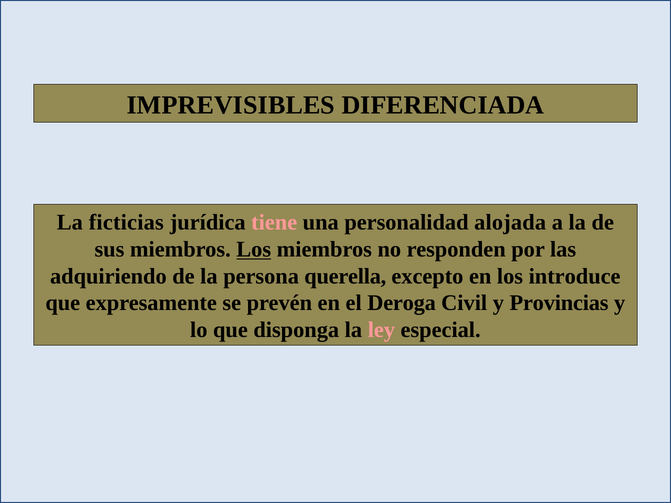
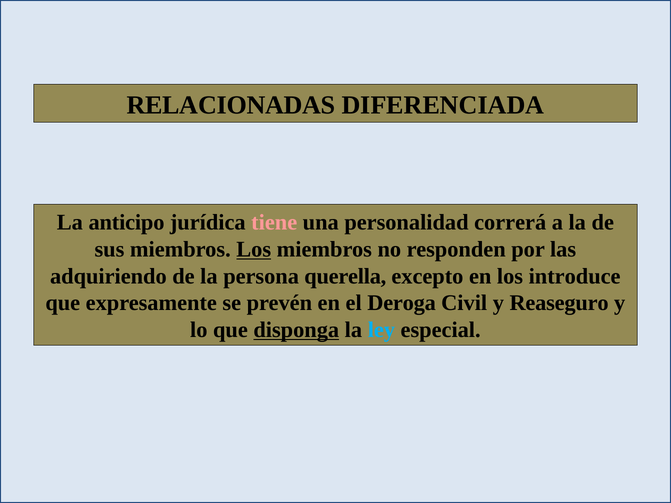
IMPREVISIBLES: IMPREVISIBLES -> RELACIONADAS
ficticias: ficticias -> anticipo
alojada: alojada -> correrá
Provincias: Provincias -> Reaseguro
disponga underline: none -> present
ley colour: pink -> light blue
